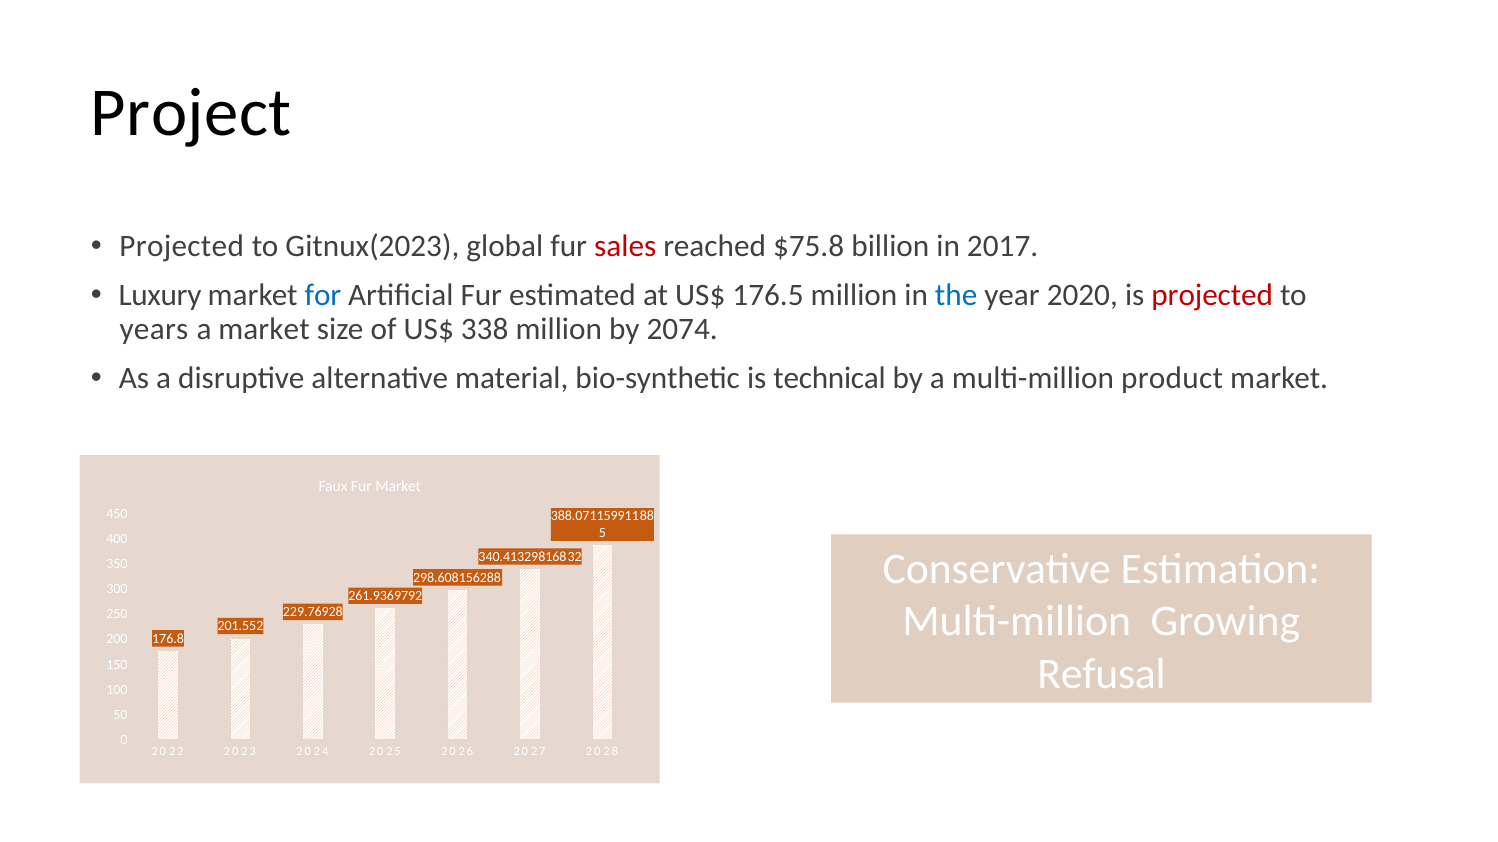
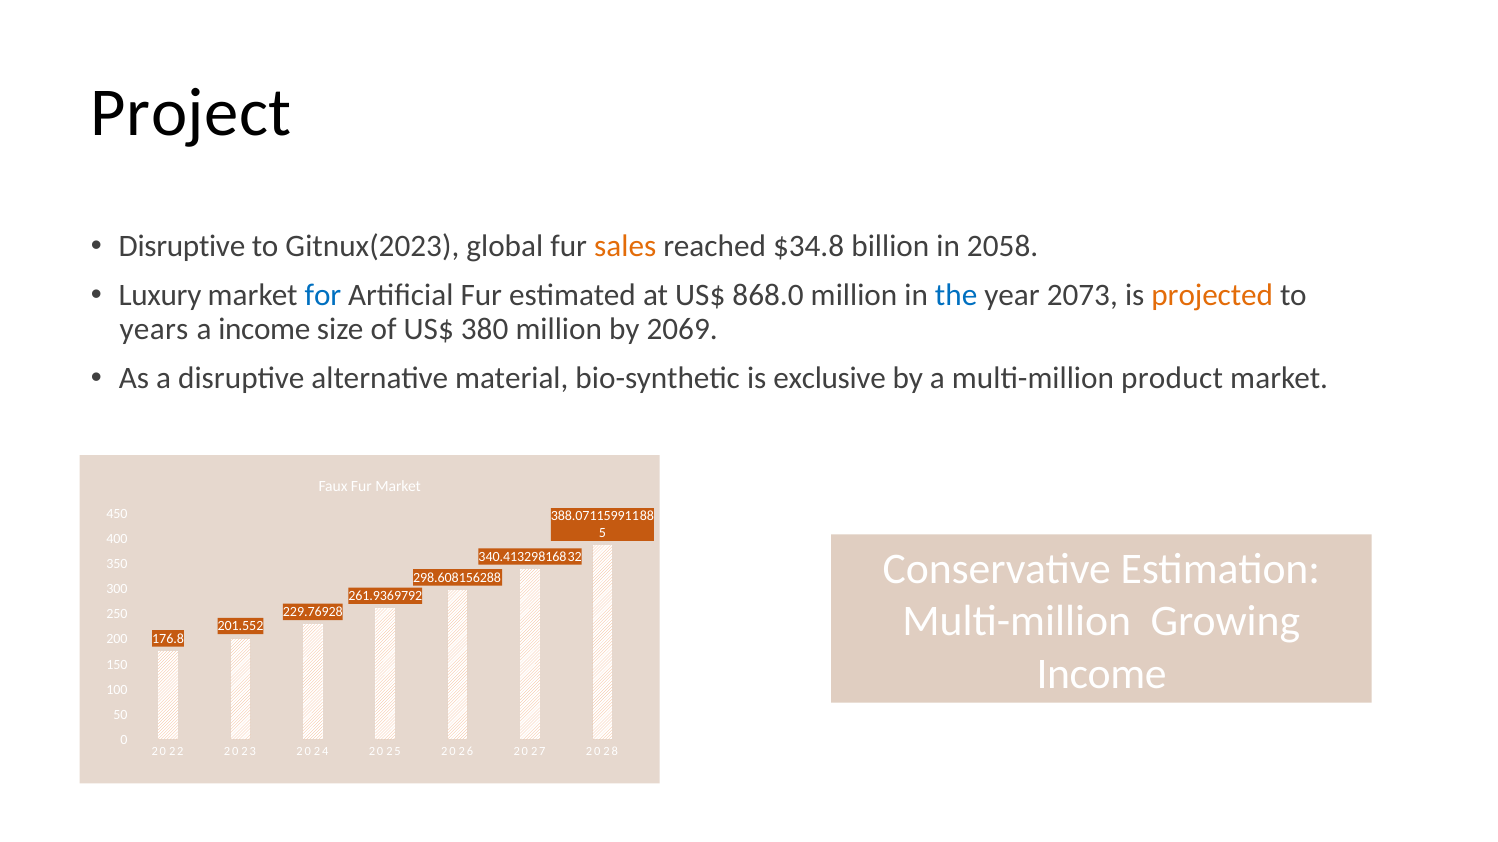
Projected at (182, 247): Projected -> Disruptive
sales colour: red -> orange
$75.8: $75.8 -> $34.8
2017: 2017 -> 2058
176.5: 176.5 -> 868.0
2020: 2020 -> 2073
projected at (1212, 296) colour: red -> orange
a market: market -> income
338: 338 -> 380
2074: 2074 -> 2069
technical: technical -> exclusive
Refusal at (1102, 674): Refusal -> Income
